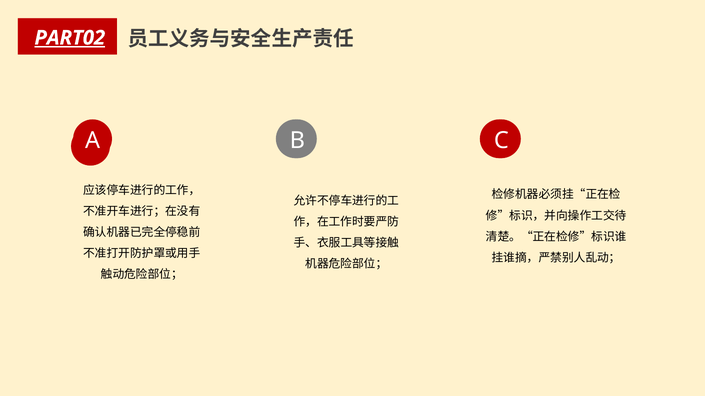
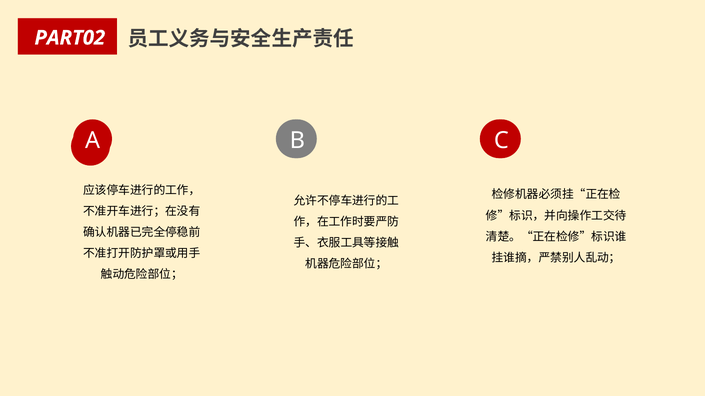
PART02 underline: present -> none
